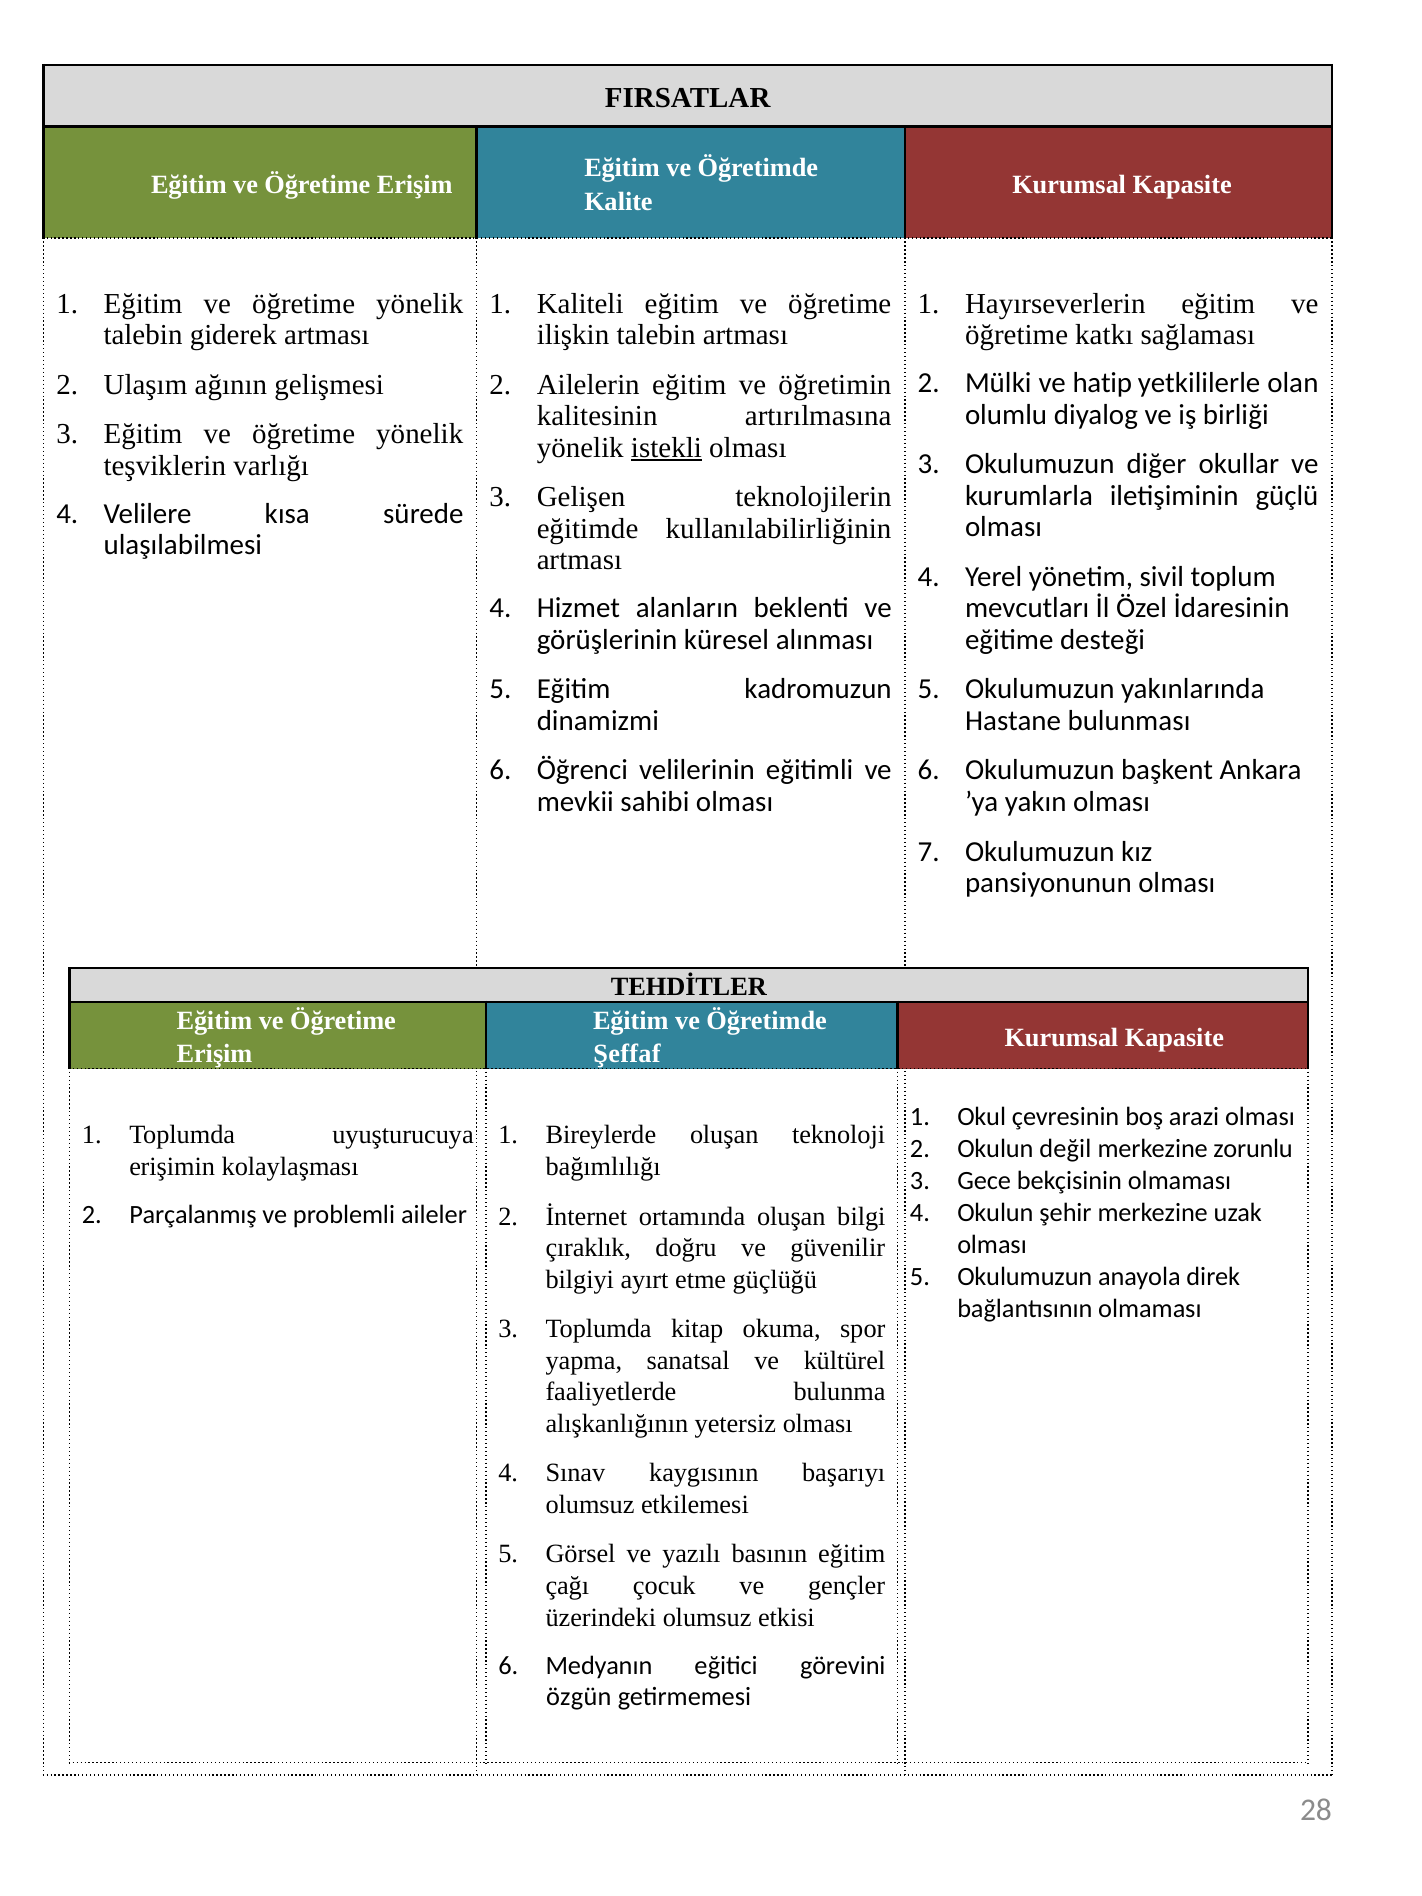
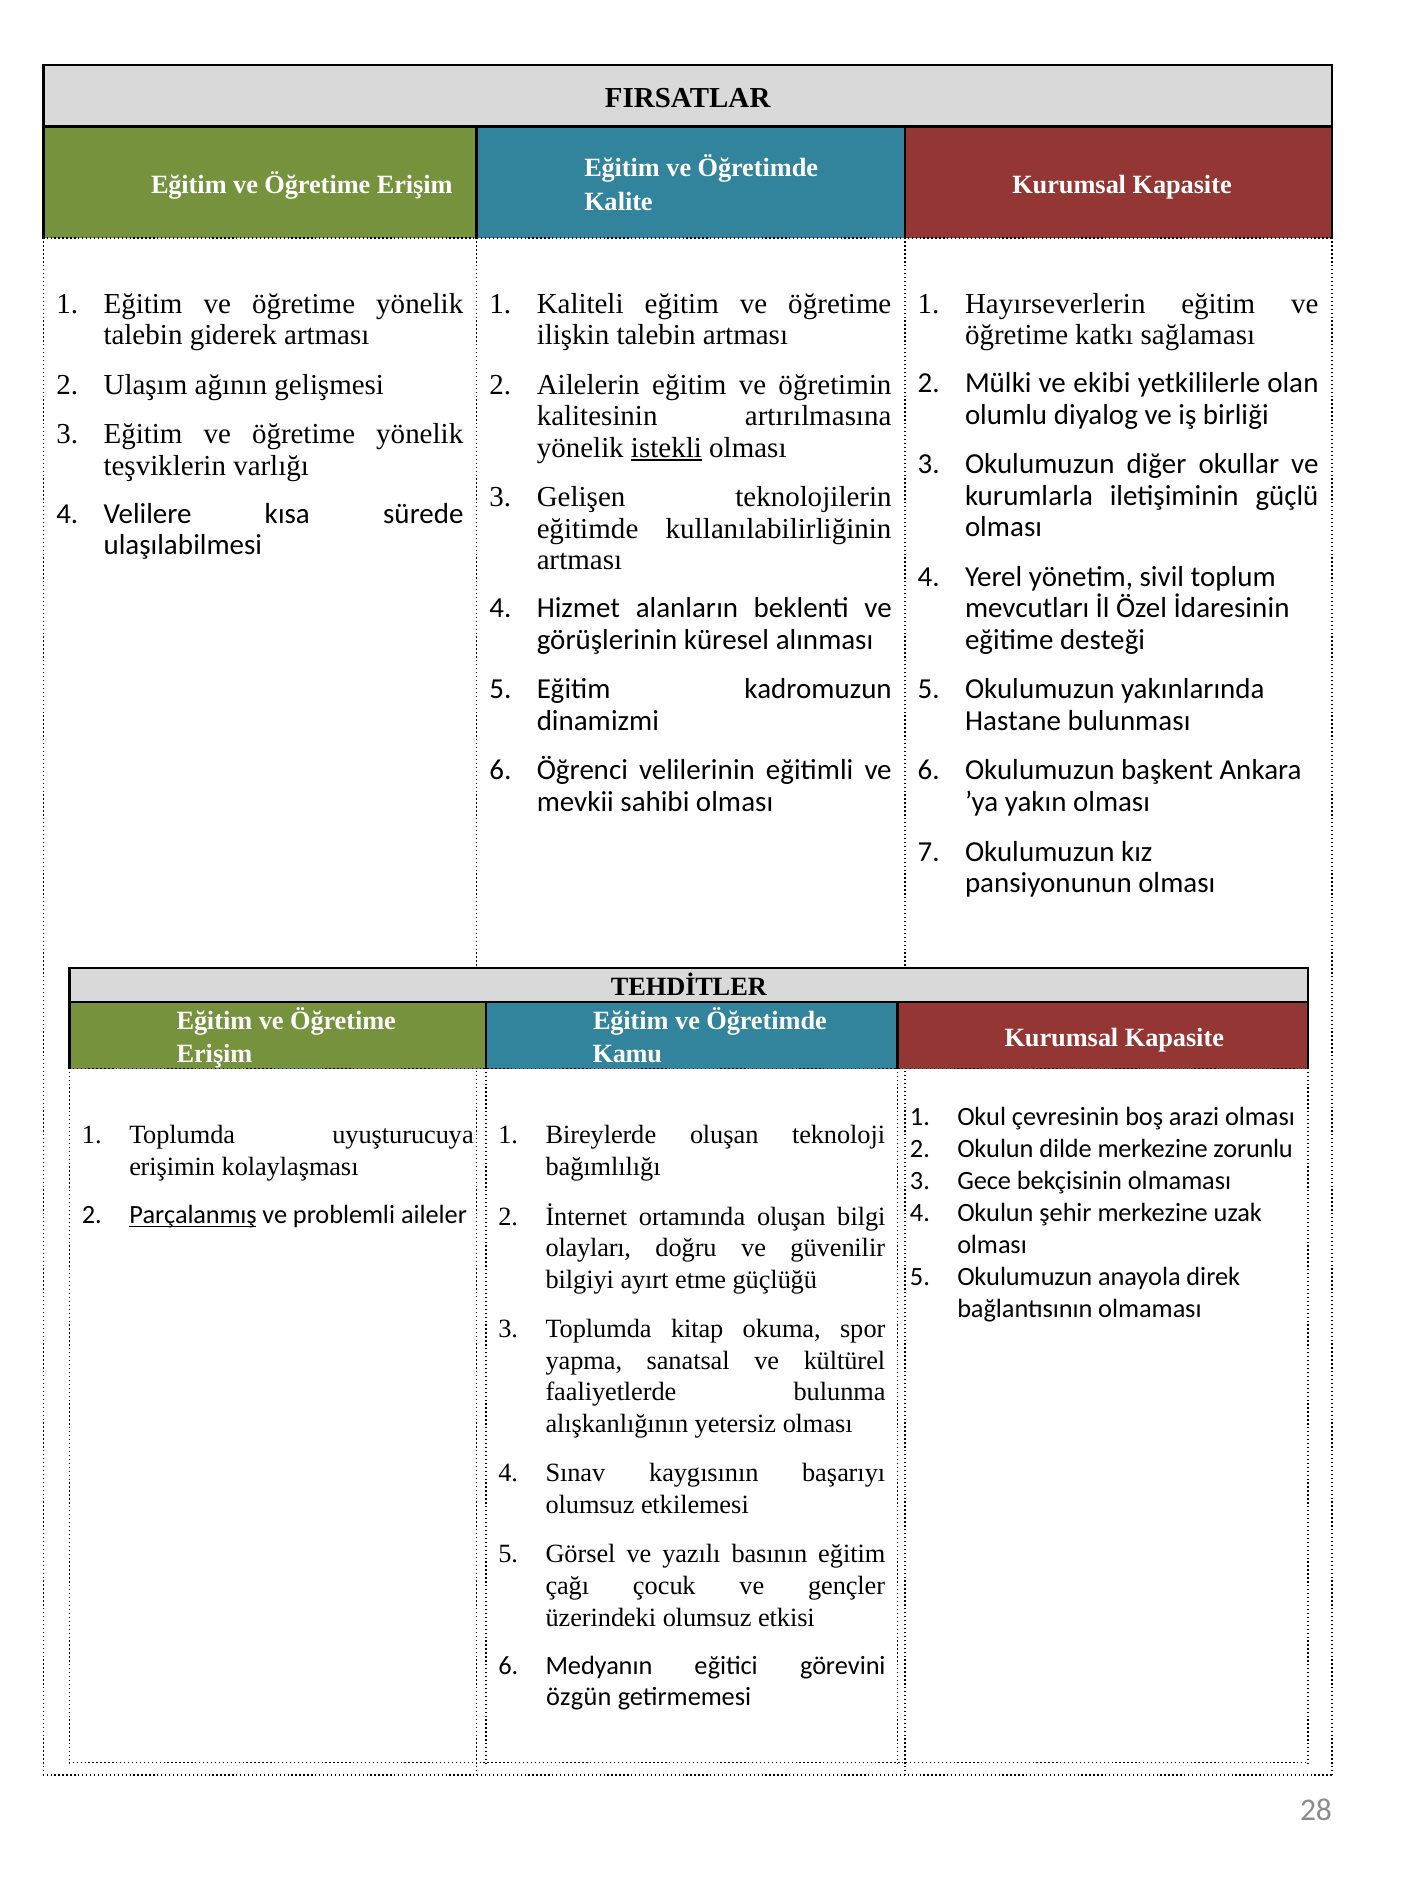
hatip: hatip -> ekibi
Şeffaf: Şeffaf -> Kamu
değil: değil -> dilde
Parçalanmış underline: none -> present
çıraklık: çıraklık -> olayları
